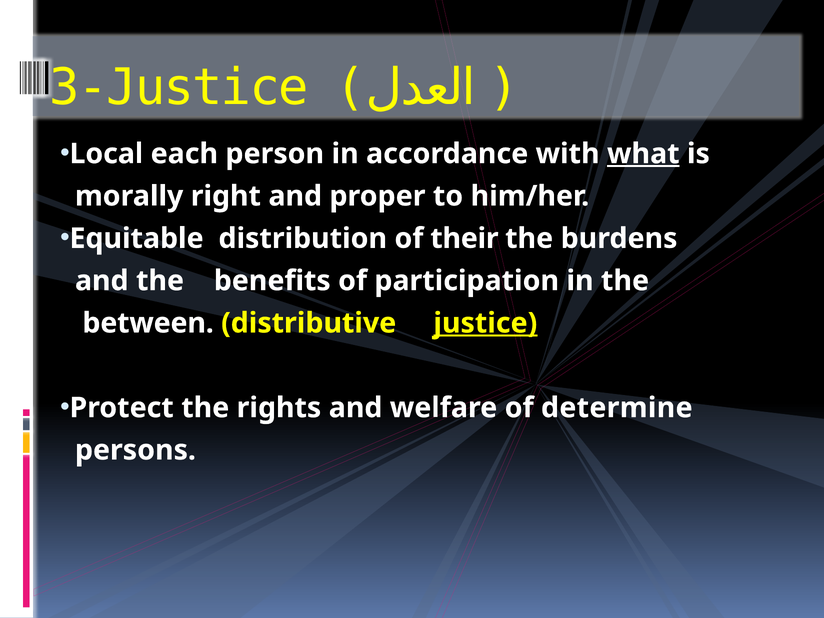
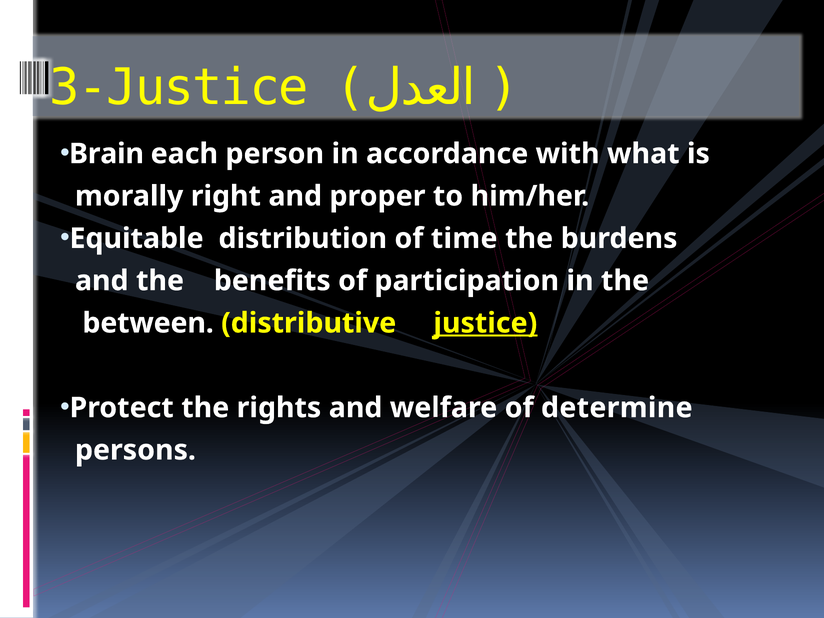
Local: Local -> Brain
what underline: present -> none
their: their -> time
